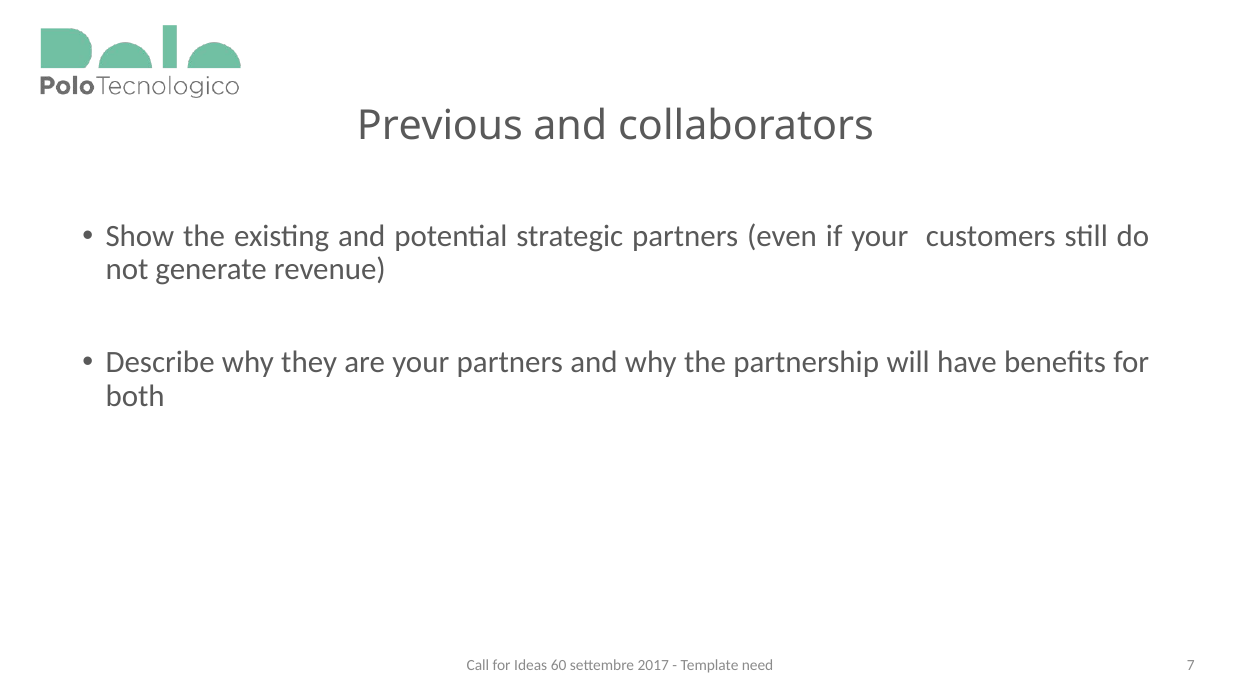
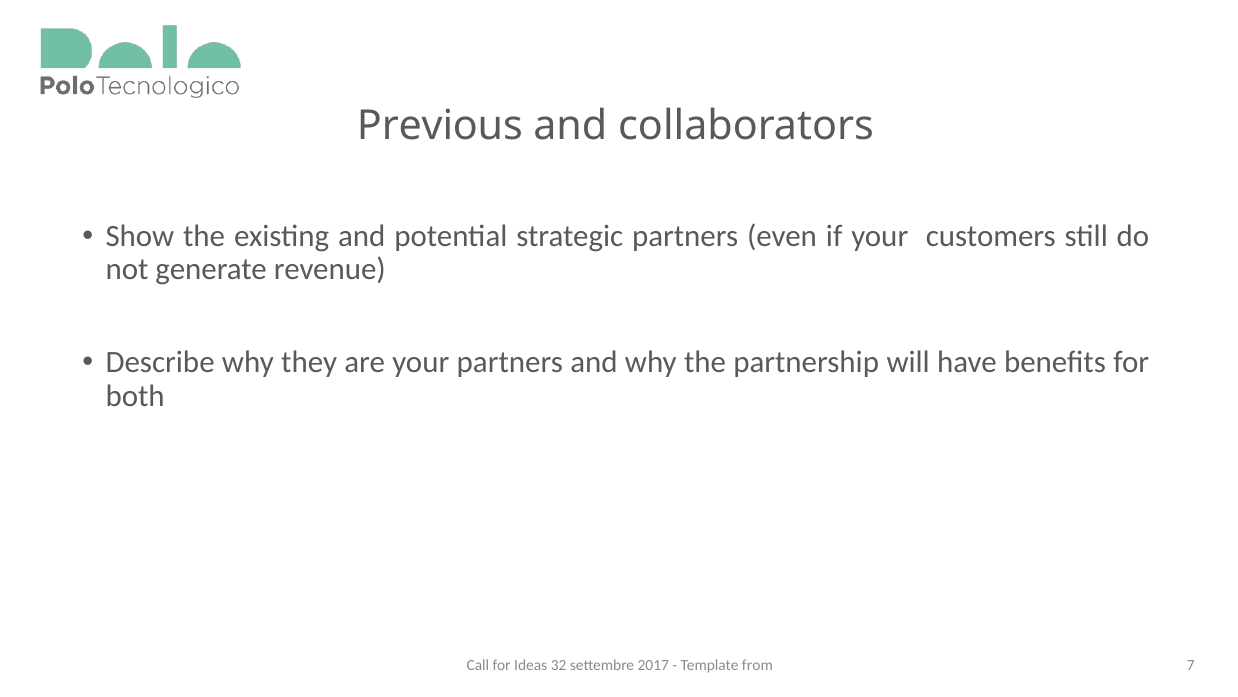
60: 60 -> 32
need: need -> from
